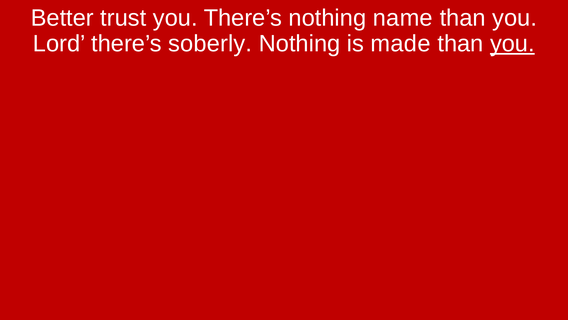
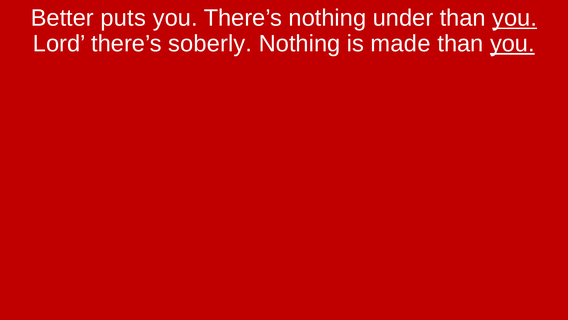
trust: trust -> puts
name: name -> under
you at (515, 18) underline: none -> present
